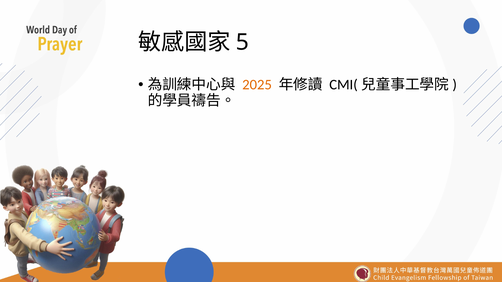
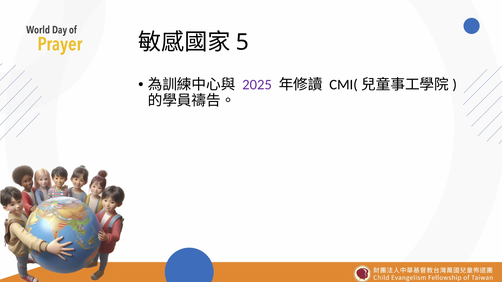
2025 colour: orange -> purple
